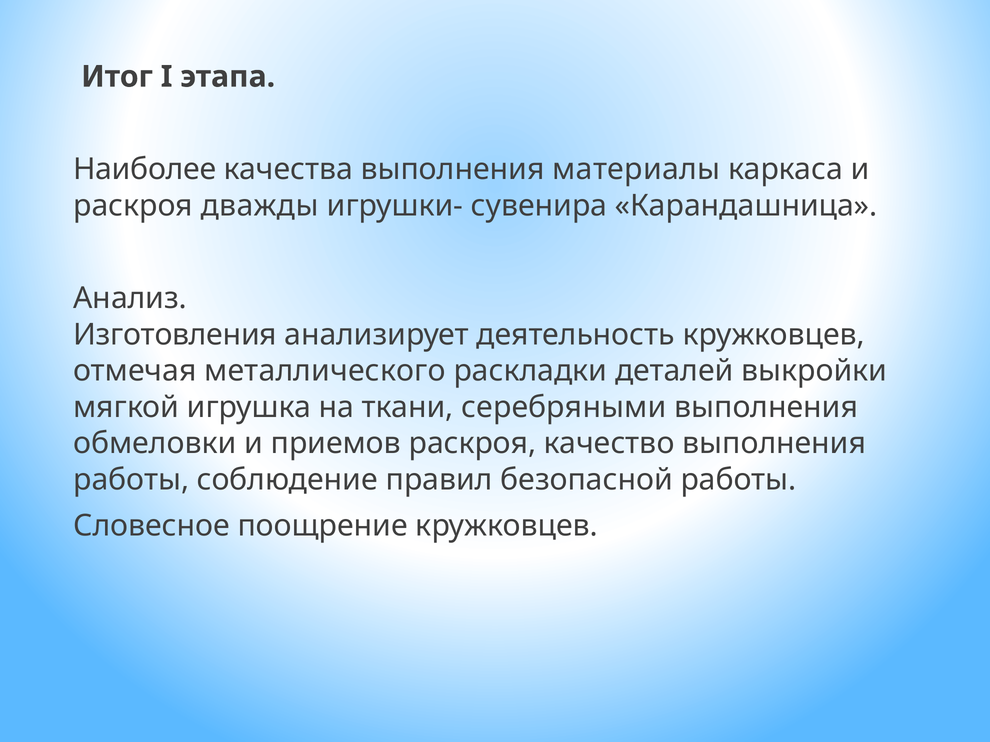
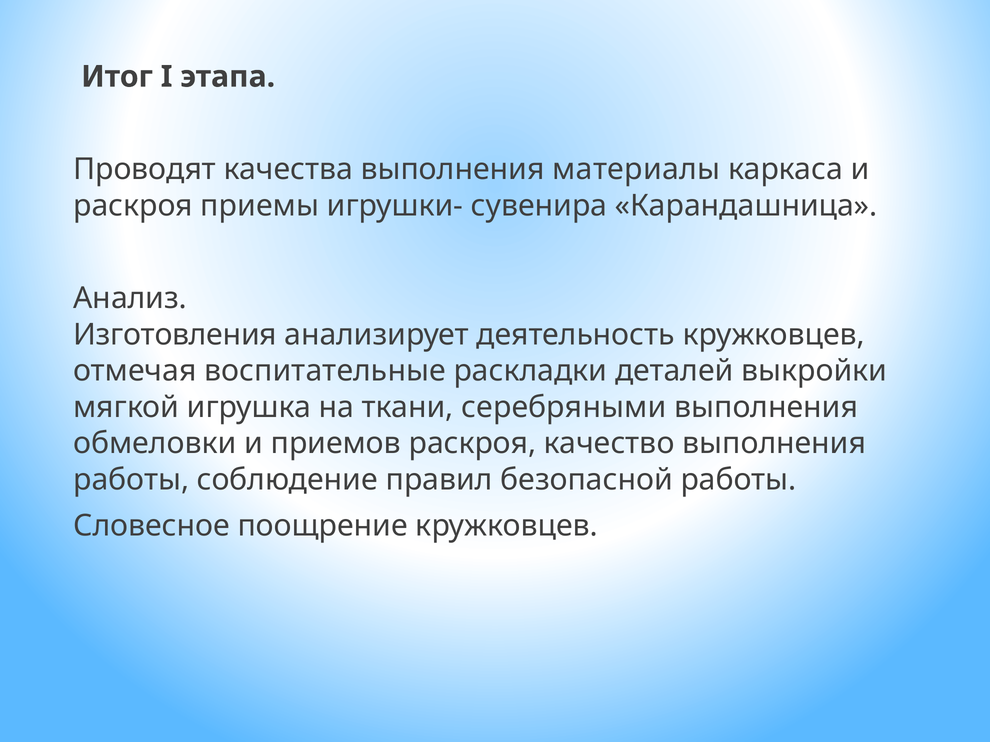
Наиболее: Наиболее -> Проводят
дважды: дважды -> приемы
металлического: металлического -> воспитательные
